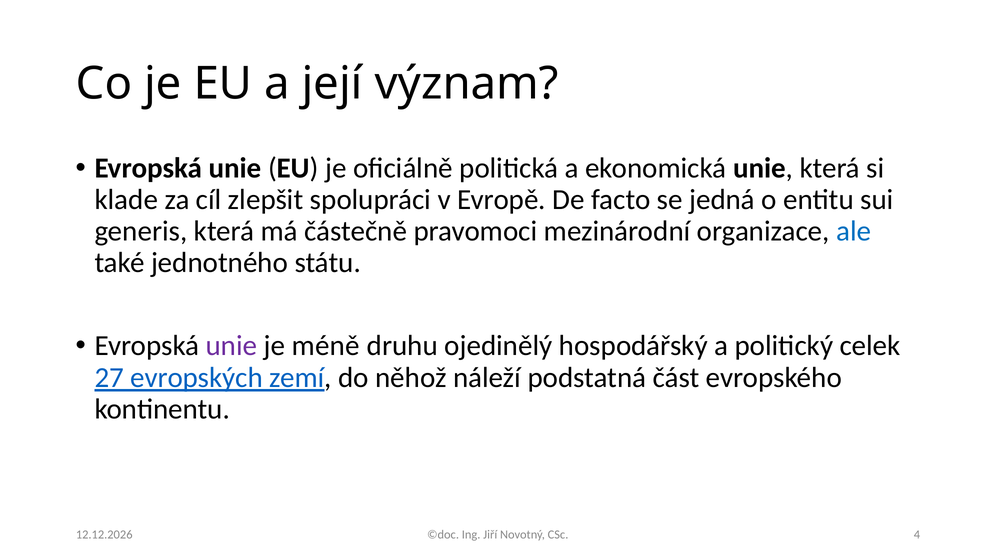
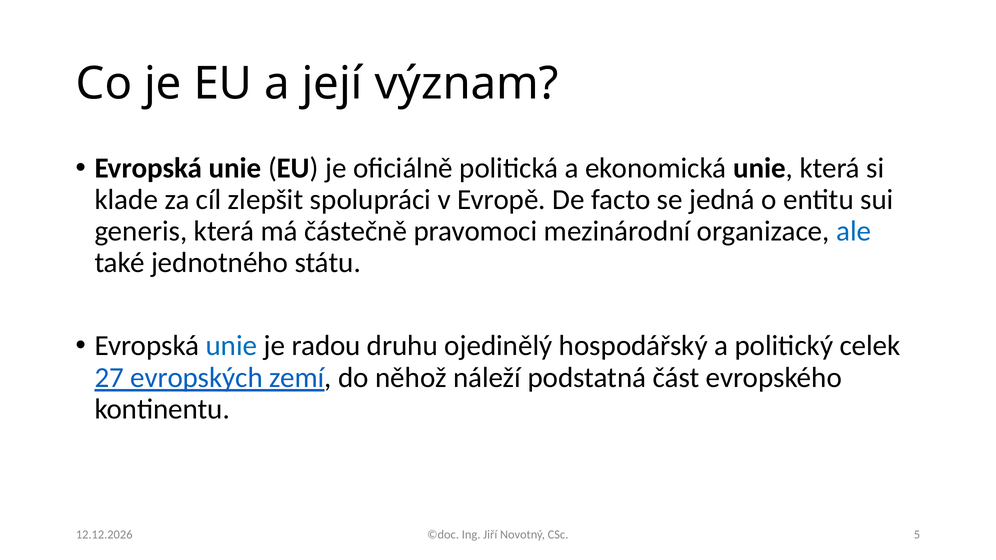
unie at (231, 346) colour: purple -> blue
méně: méně -> radou
4: 4 -> 5
